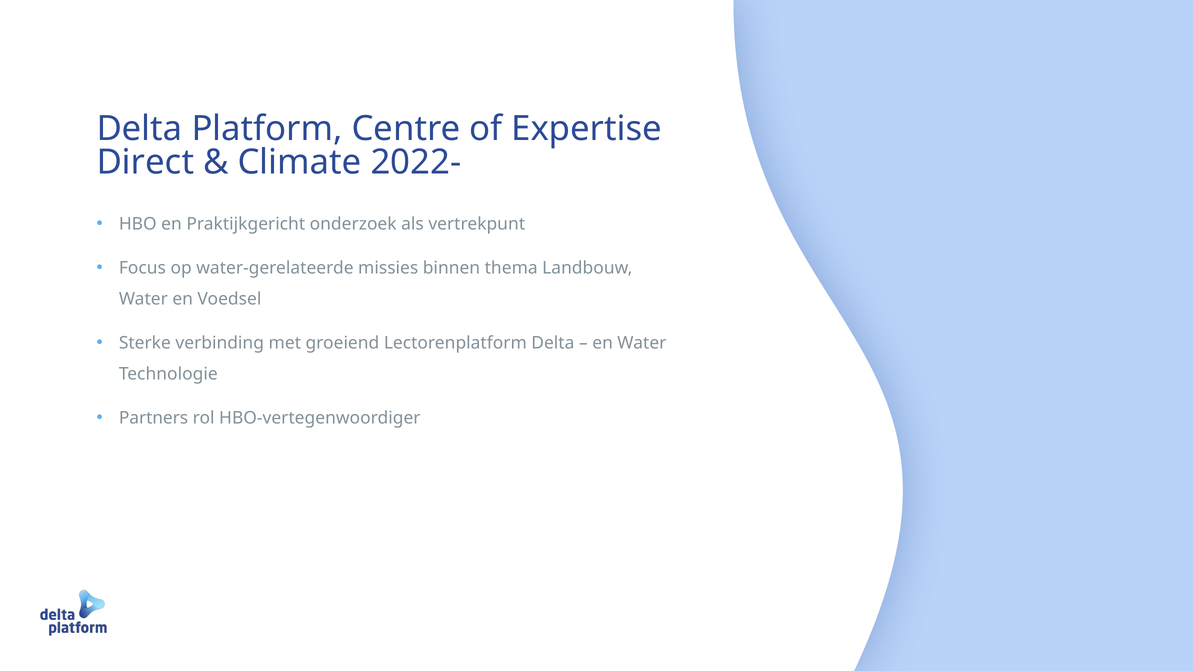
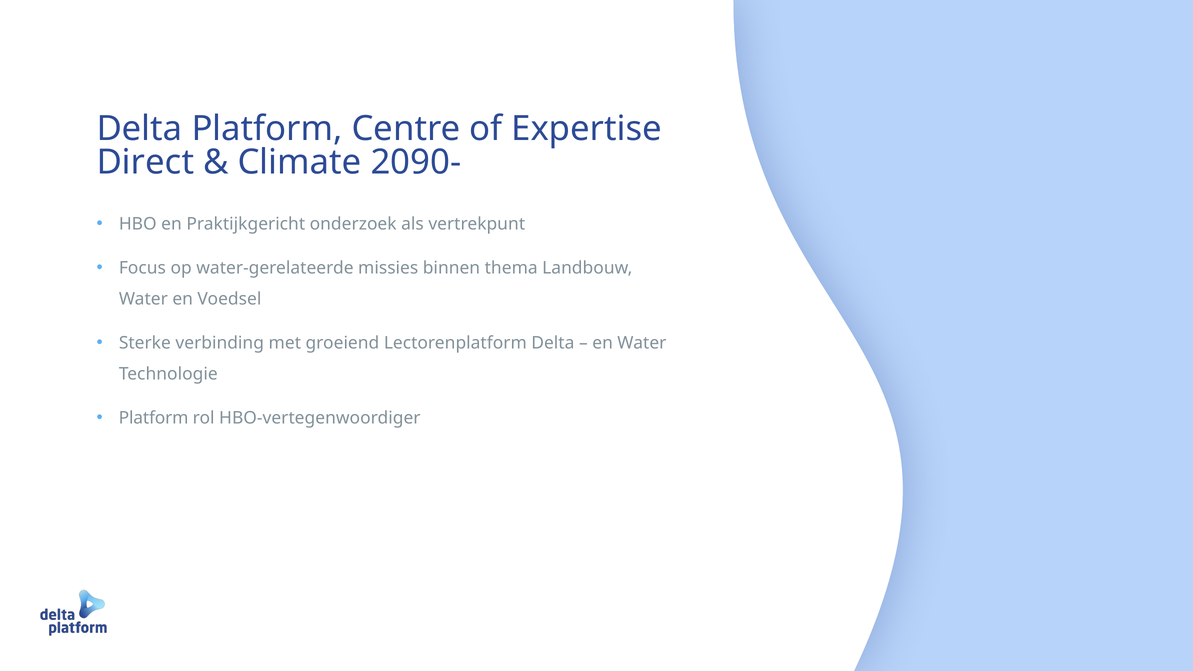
2022-: 2022- -> 2090-
Partners at (154, 418): Partners -> Platform
